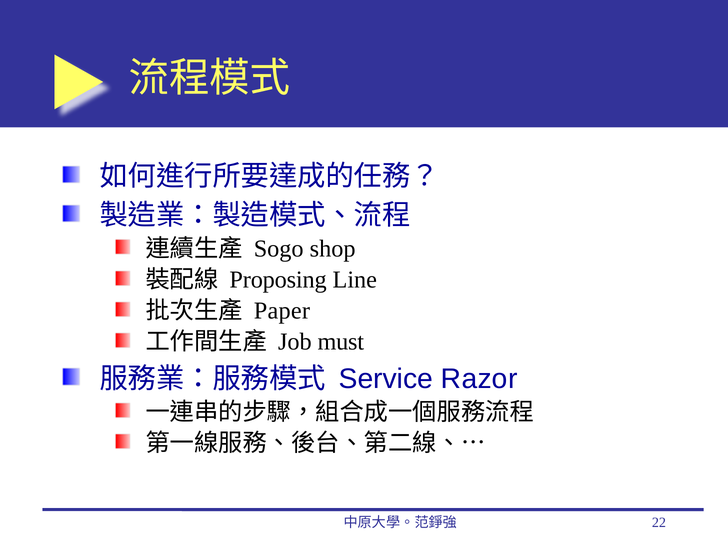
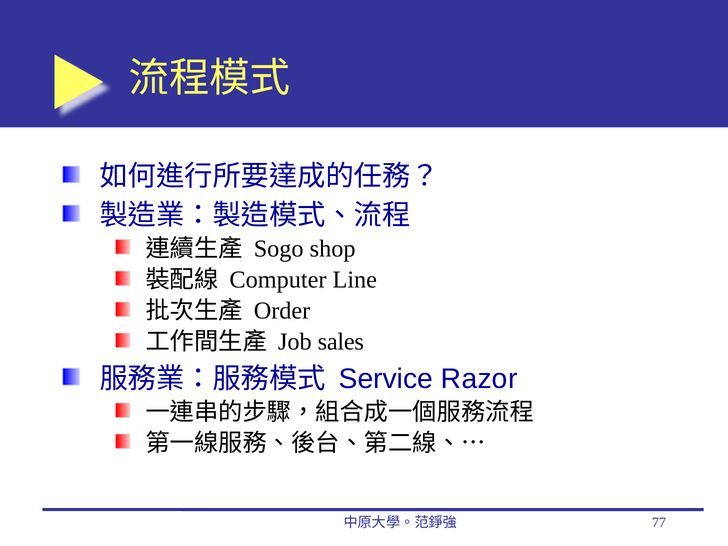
Proposing: Proposing -> Computer
Paper: Paper -> Order
must: must -> sales
22: 22 -> 77
